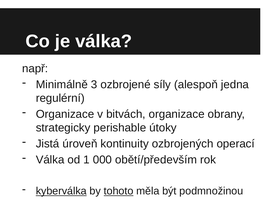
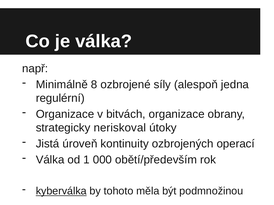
3: 3 -> 8
perishable: perishable -> neriskoval
tohoto underline: present -> none
